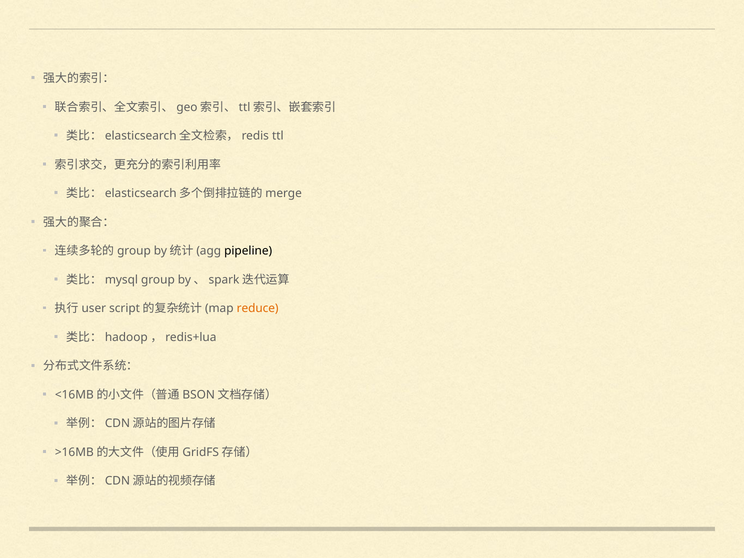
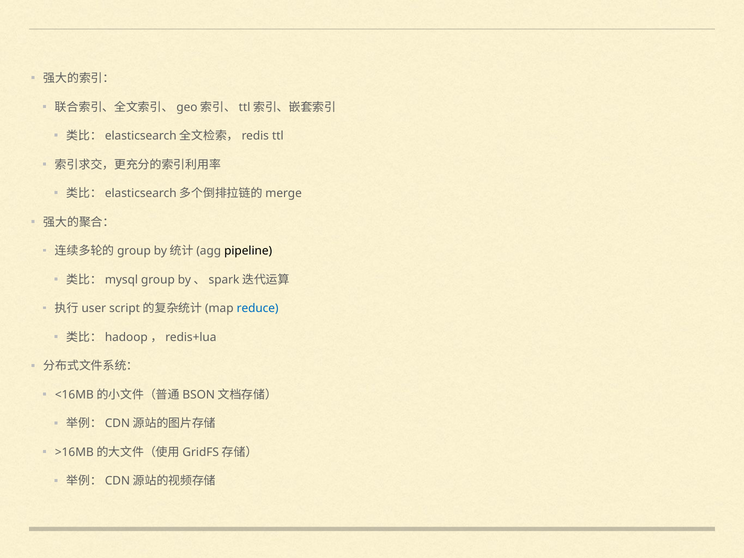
reduce colour: orange -> blue
